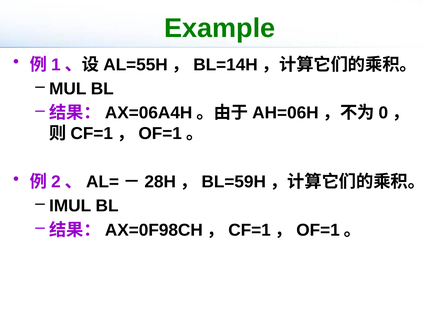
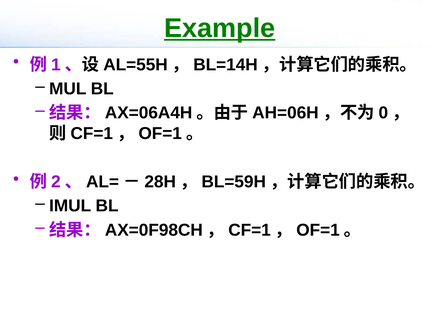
Example underline: none -> present
